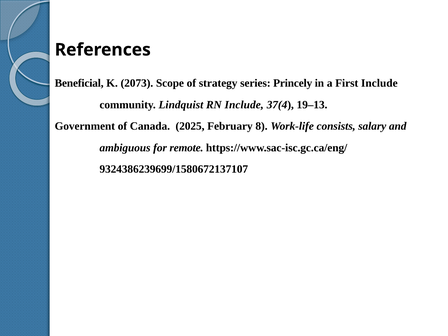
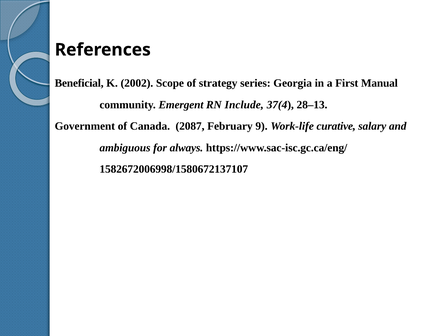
2073: 2073 -> 2002
Princely: Princely -> Georgia
First Include: Include -> Manual
Lindquist: Lindquist -> Emergent
19–13: 19–13 -> 28–13
2025: 2025 -> 2087
8: 8 -> 9
consists: consists -> curative
remote: remote -> always
9324386239699/1580672137107: 9324386239699/1580672137107 -> 1582672006998/1580672137107
